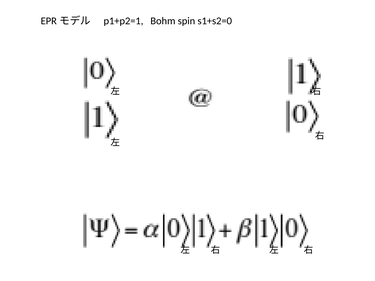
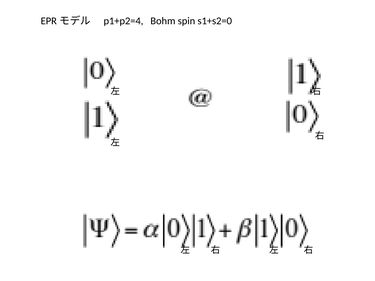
p1+p2=1: p1+p2=1 -> p1+p2=4
